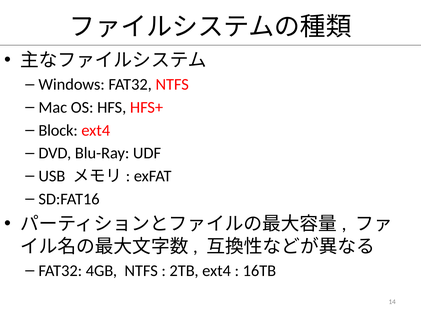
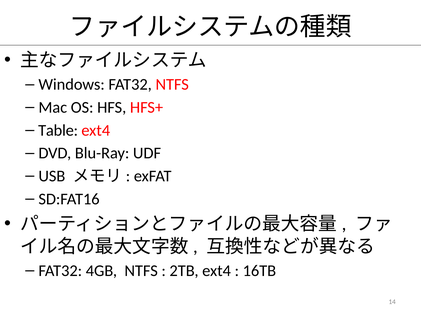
Block: Block -> Table
